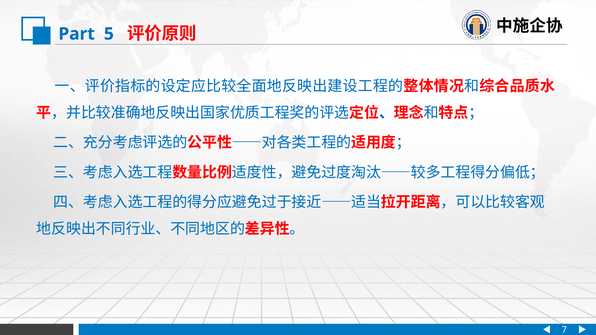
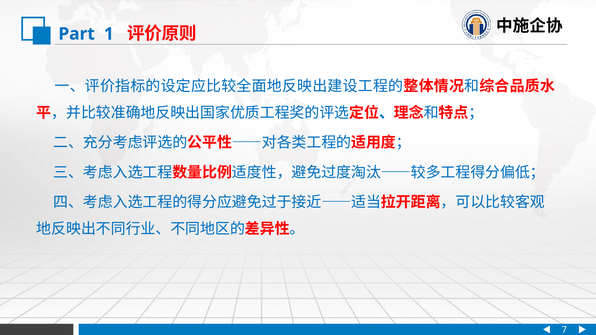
5: 5 -> 1
